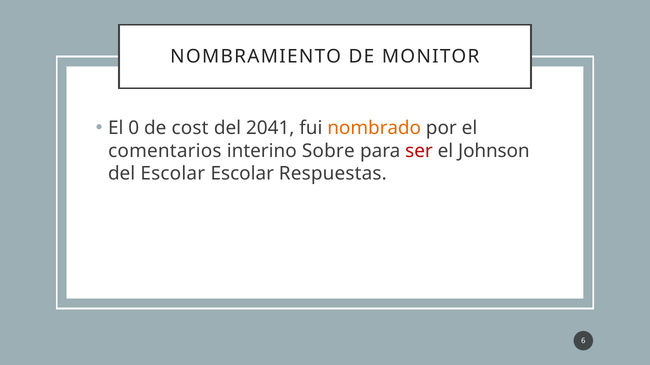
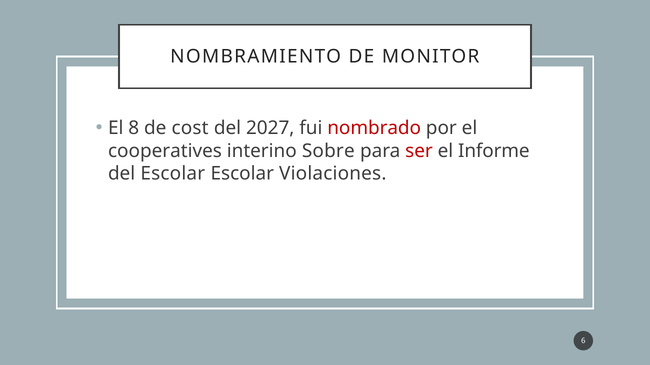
0: 0 -> 8
2041: 2041 -> 2027
nombrado colour: orange -> red
comentarios: comentarios -> cooperatives
Johnson: Johnson -> Informe
Respuestas: Respuestas -> Violaciones
